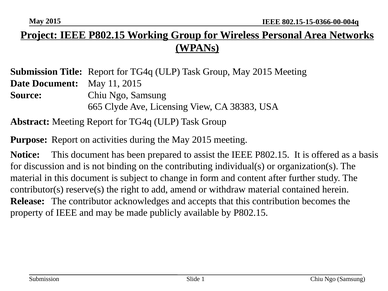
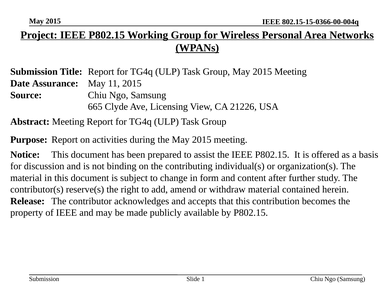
Date Document: Document -> Assurance
38383: 38383 -> 21226
